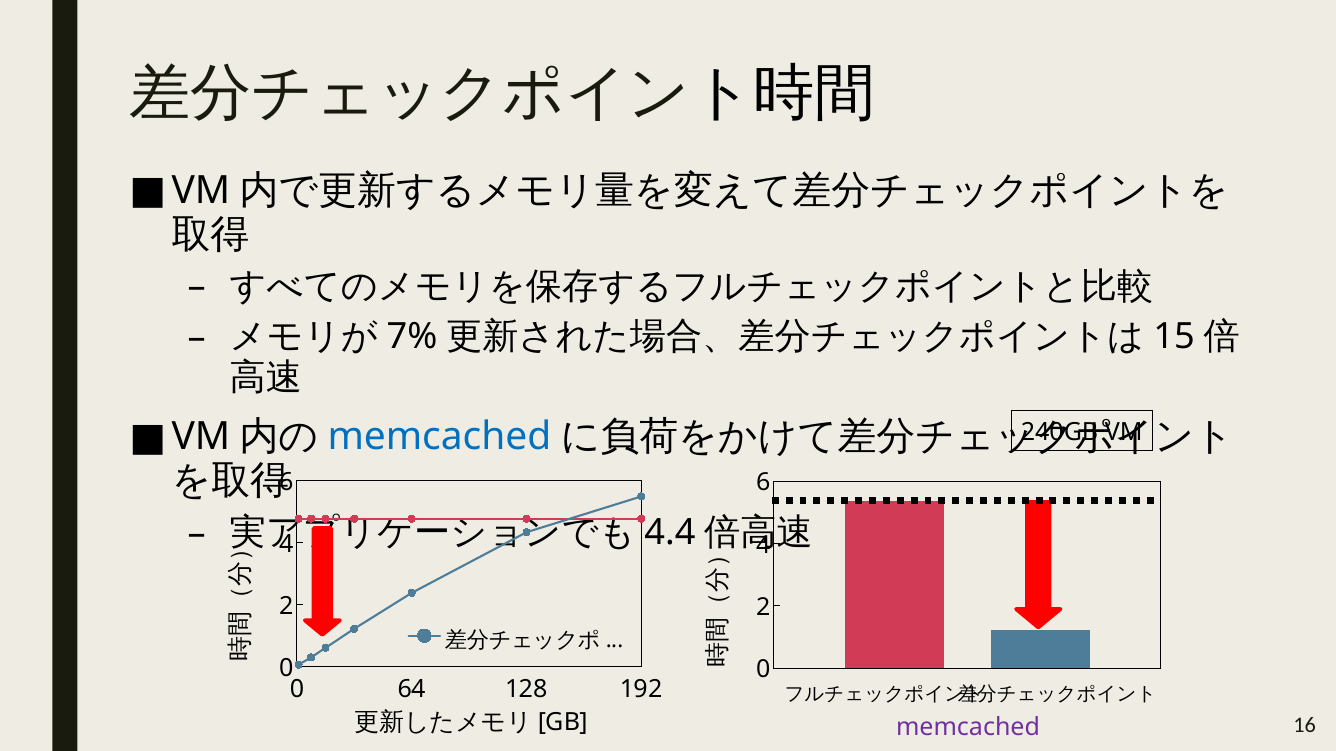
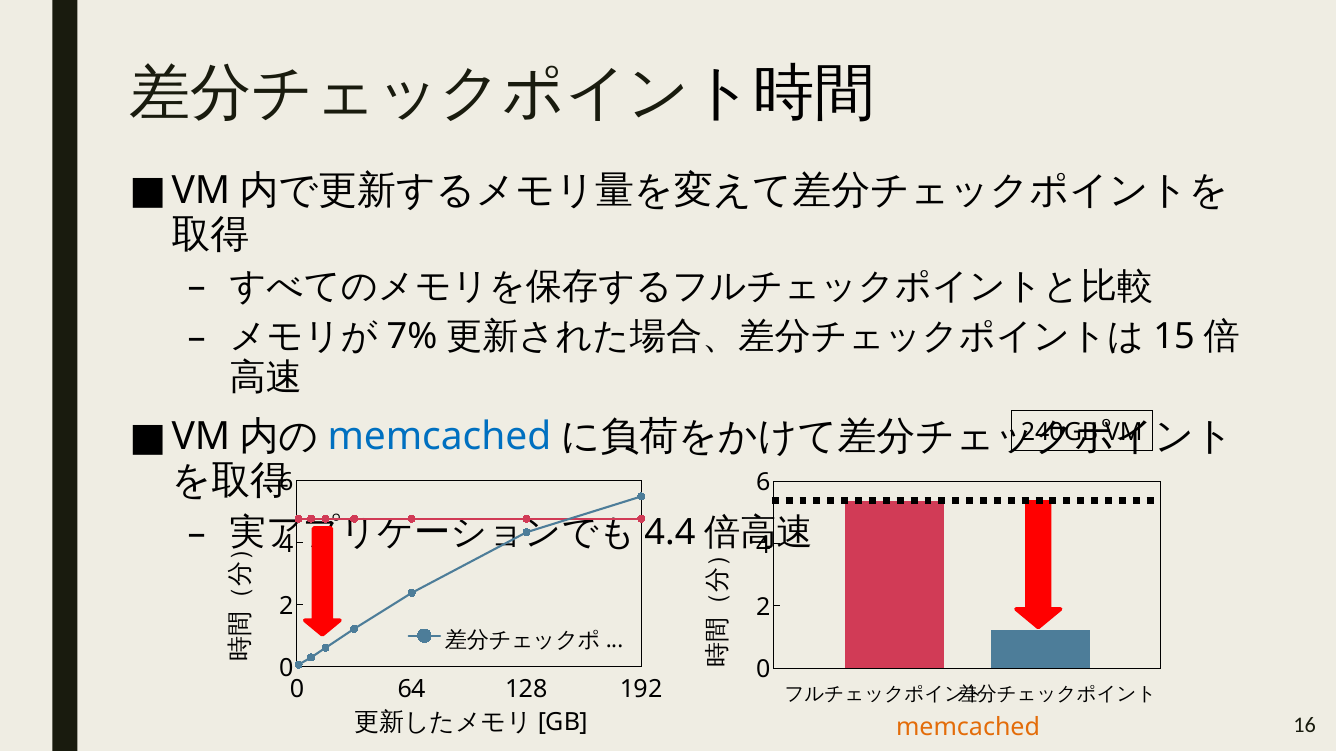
memcached at (968, 728) colour: purple -> orange
